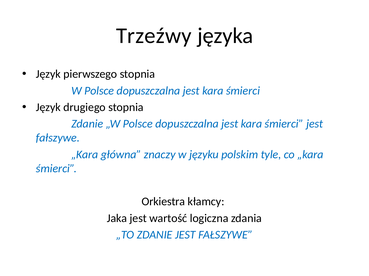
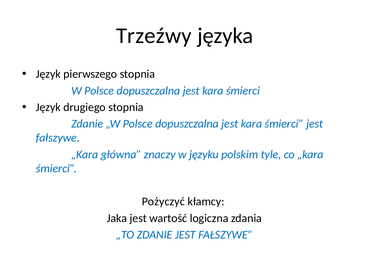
Orkiestra: Orkiestra -> Pożyczyć
